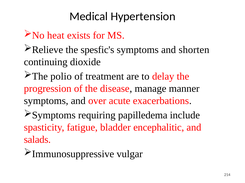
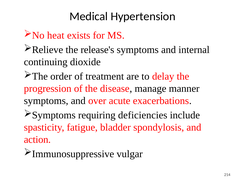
spesfic's: spesfic's -> release's
shorten: shorten -> internal
polio: polio -> order
papilledema: papilledema -> deficiencies
encephalitic: encephalitic -> spondylosis
salads: salads -> action
